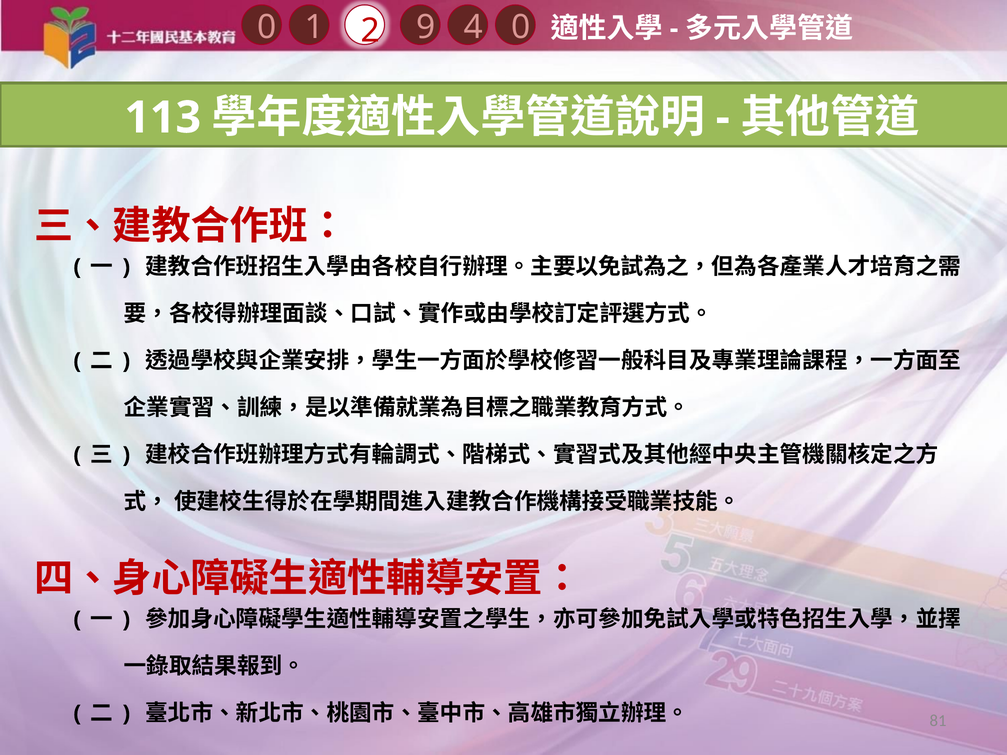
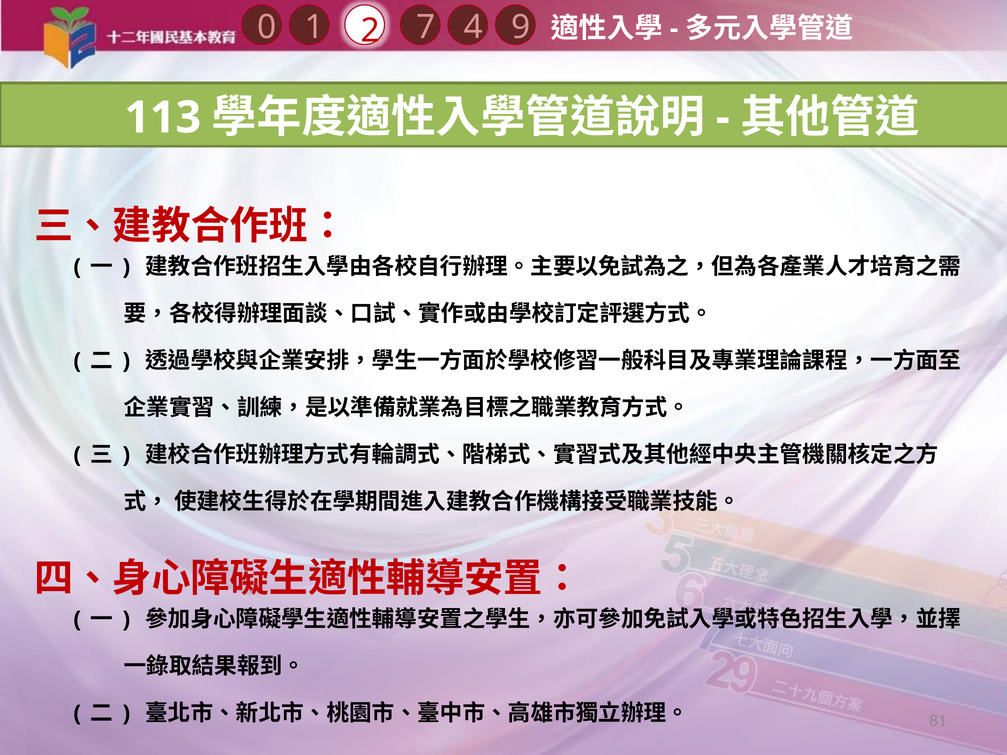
4 0: 0 -> 9
9: 9 -> 7
